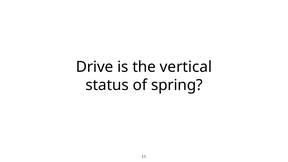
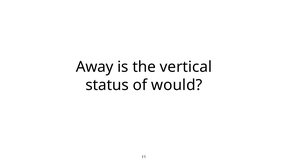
Drive: Drive -> Away
spring: spring -> would
